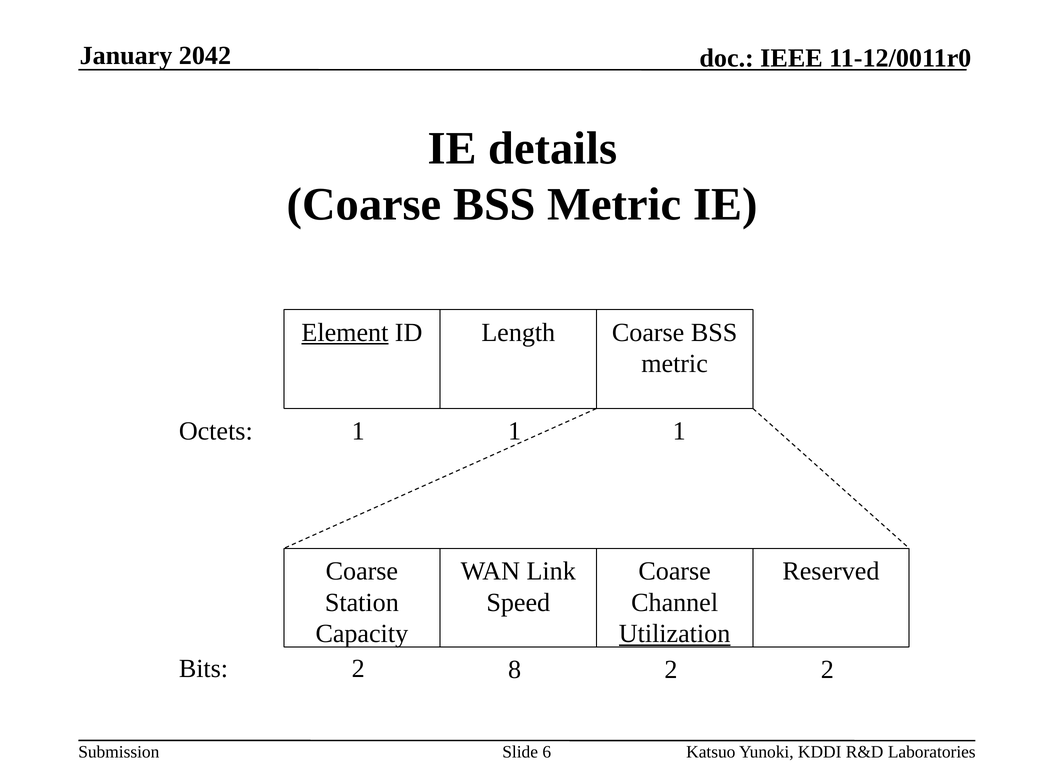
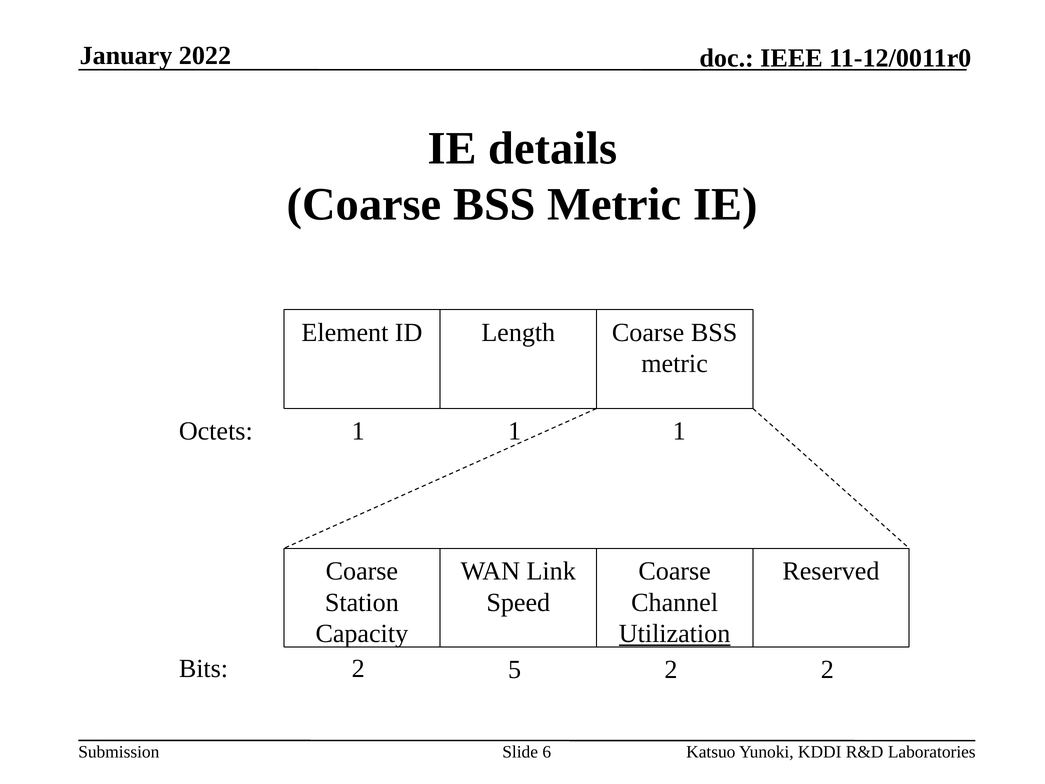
2042: 2042 -> 2022
Element underline: present -> none
8: 8 -> 5
